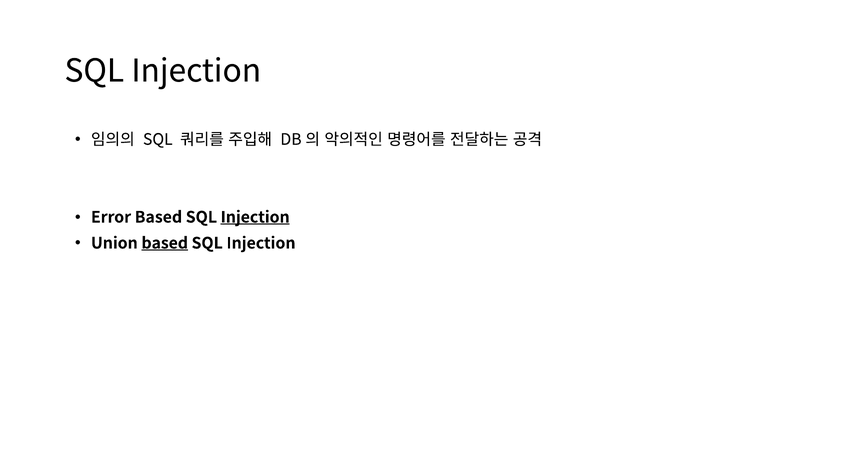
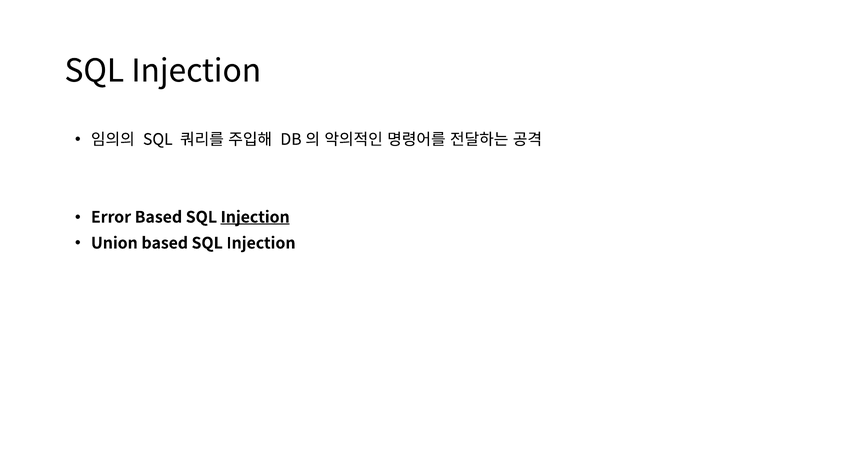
based at (165, 243) underline: present -> none
